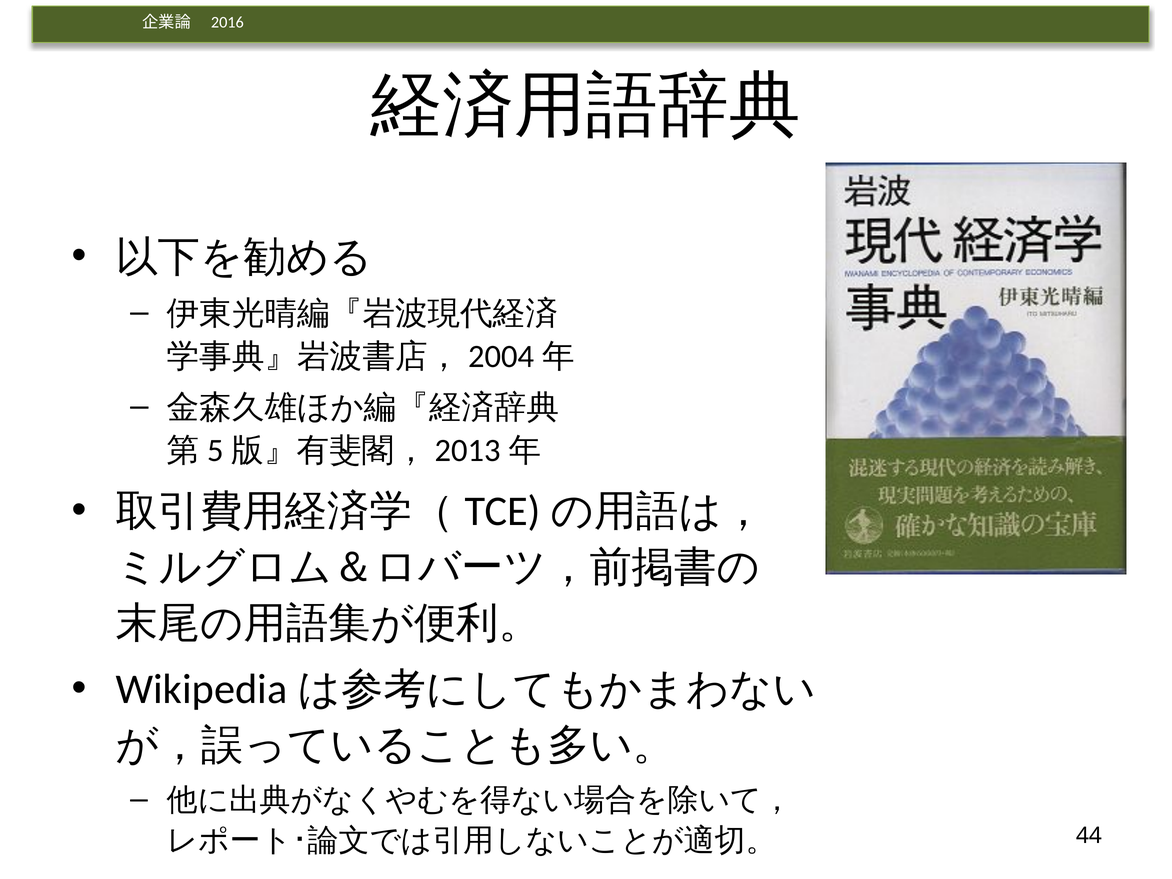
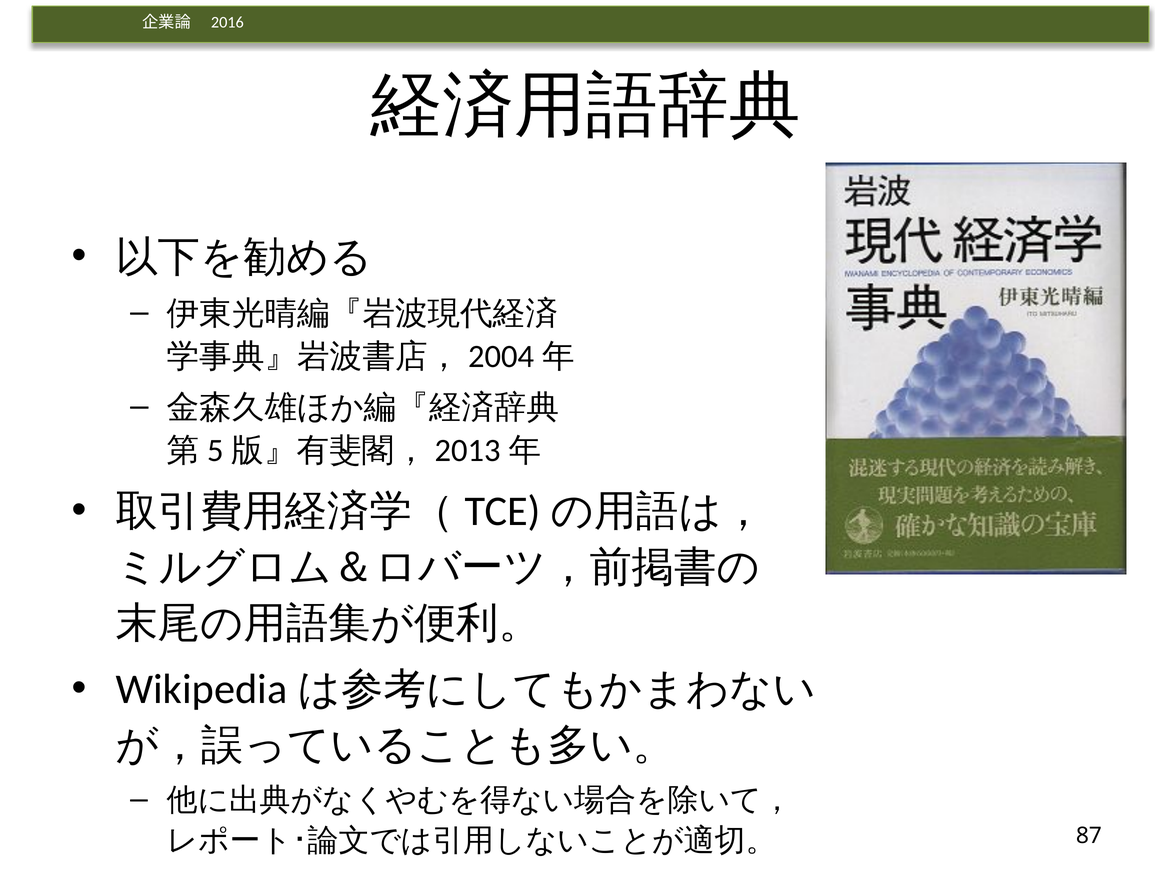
44: 44 -> 87
